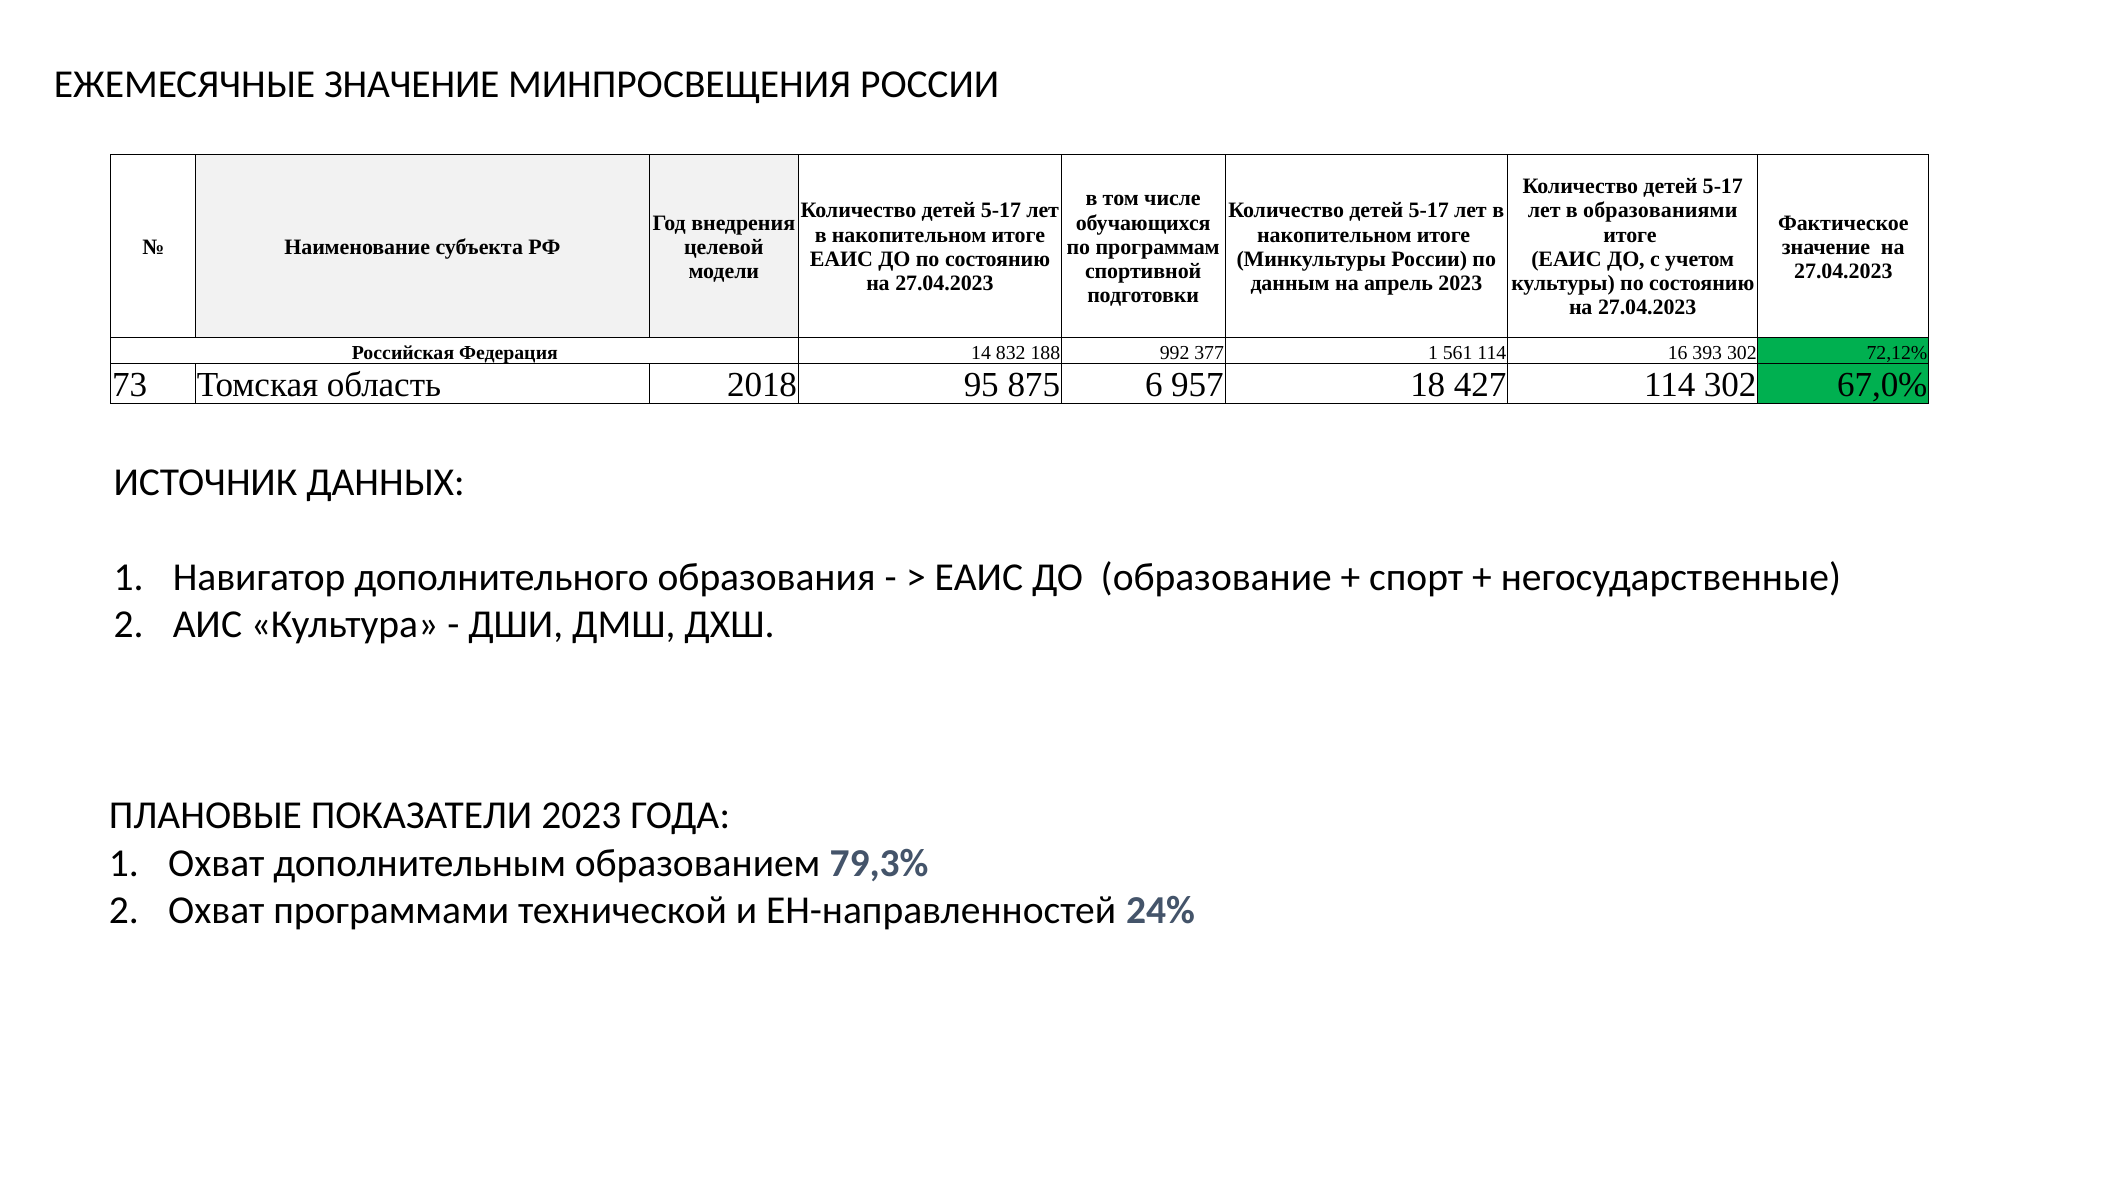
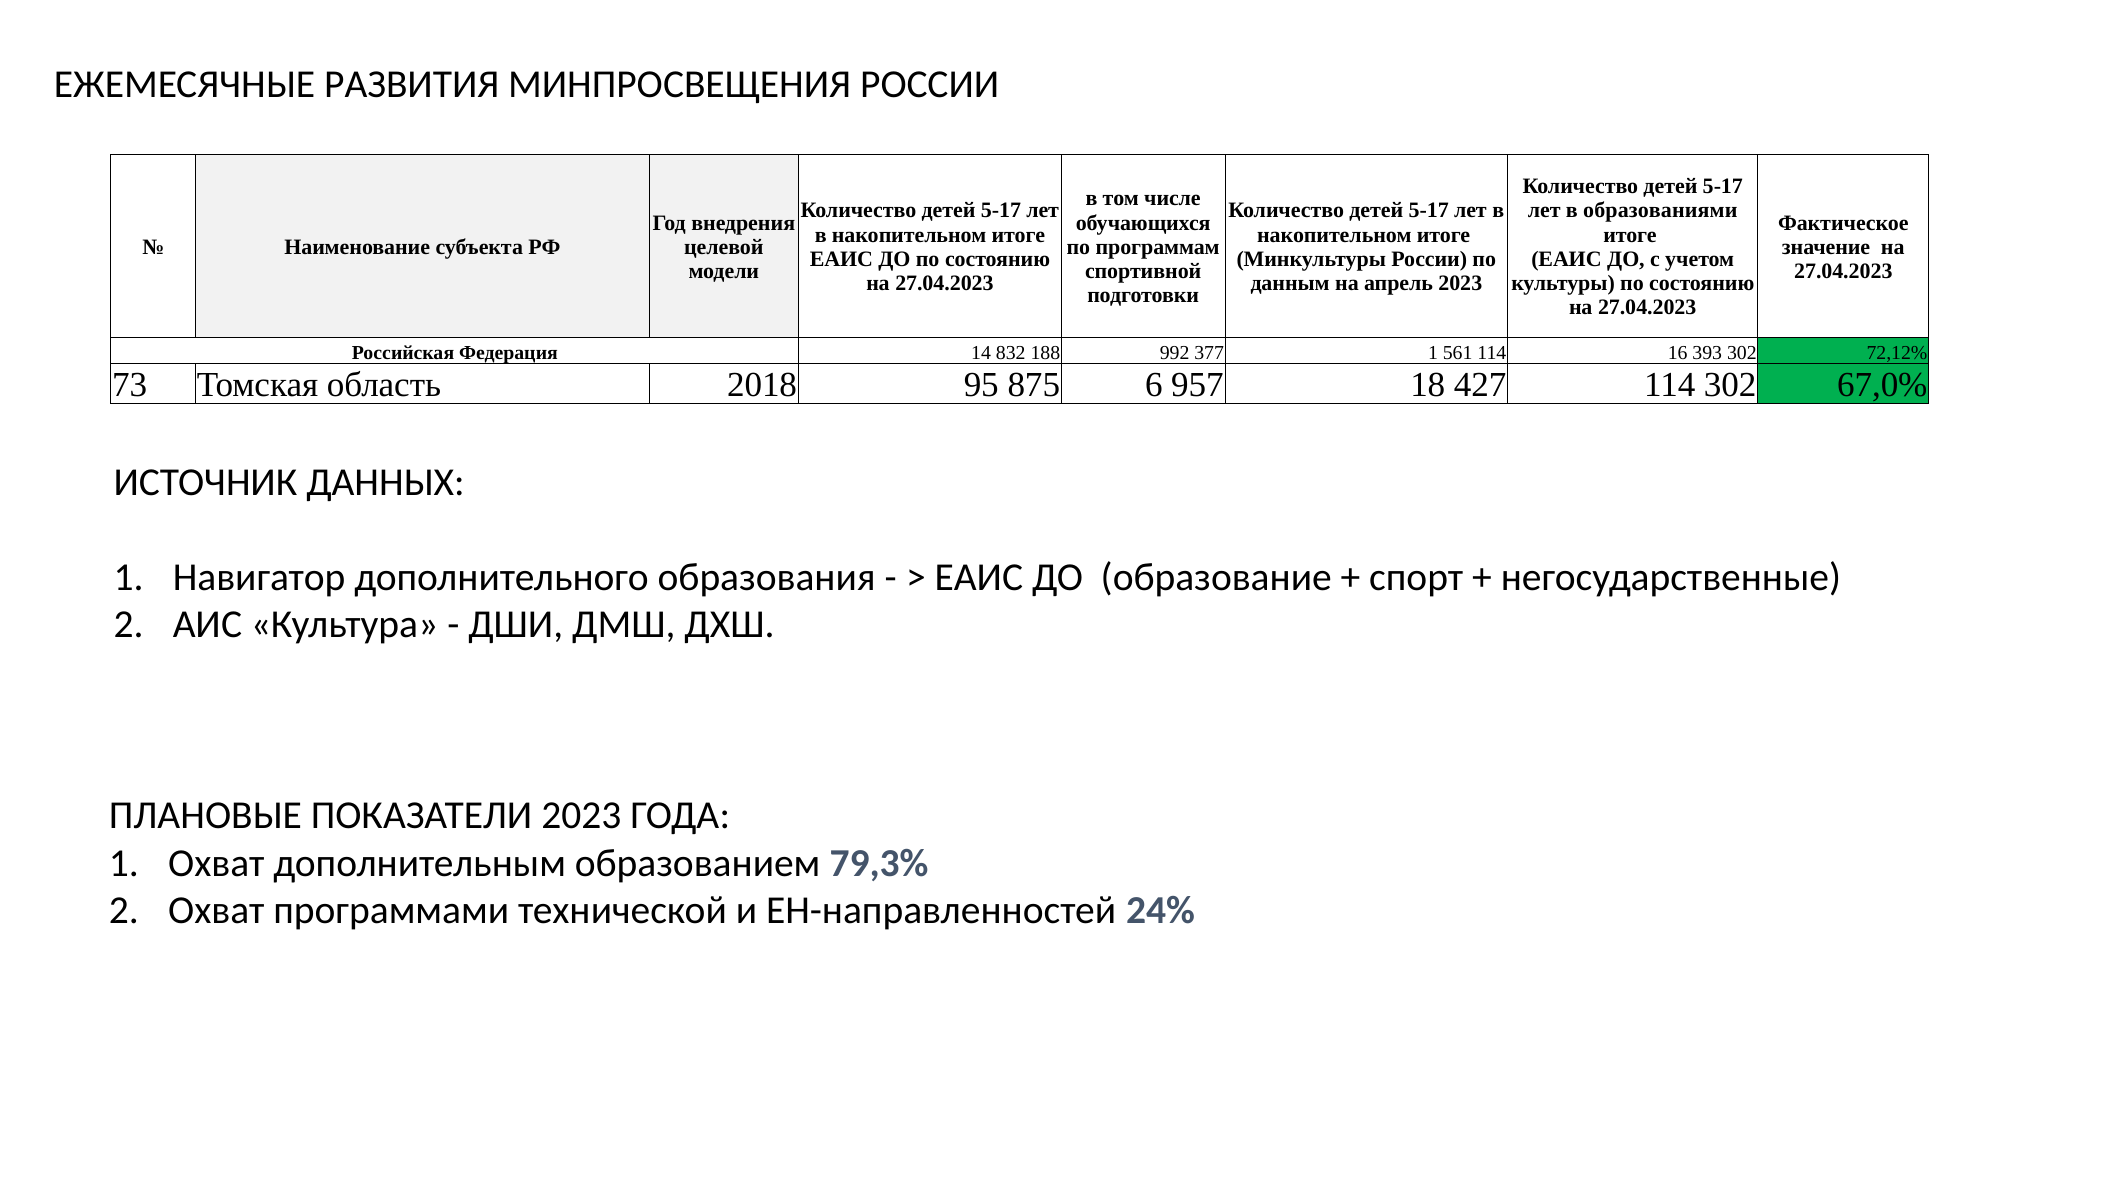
ЕЖЕМЕСЯЧНЫЕ ЗНАЧЕНИЕ: ЗНАЧЕНИЕ -> РАЗВИТИЯ
